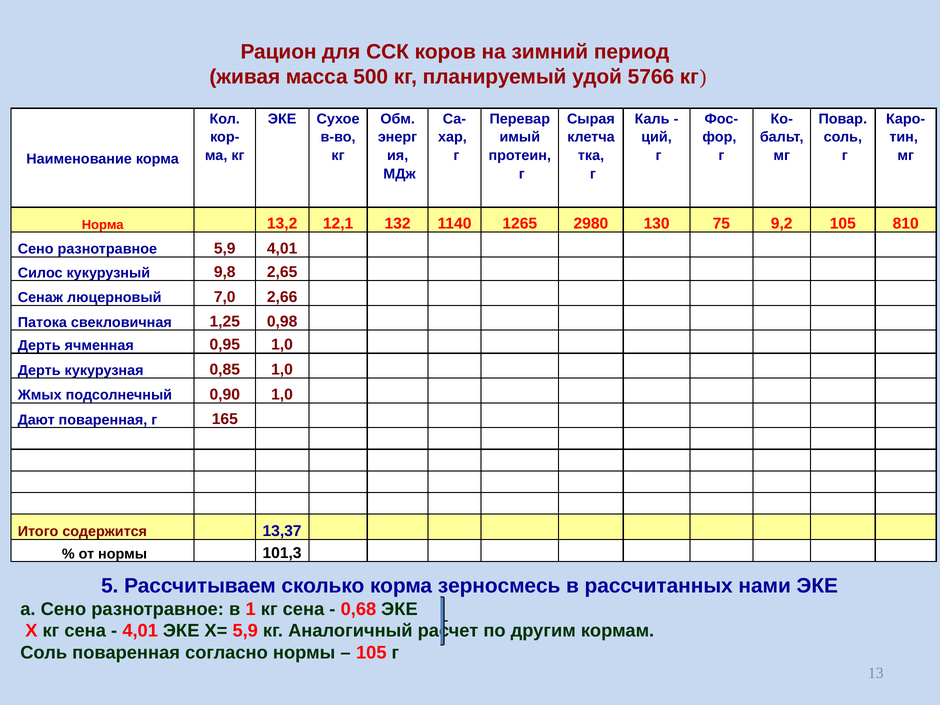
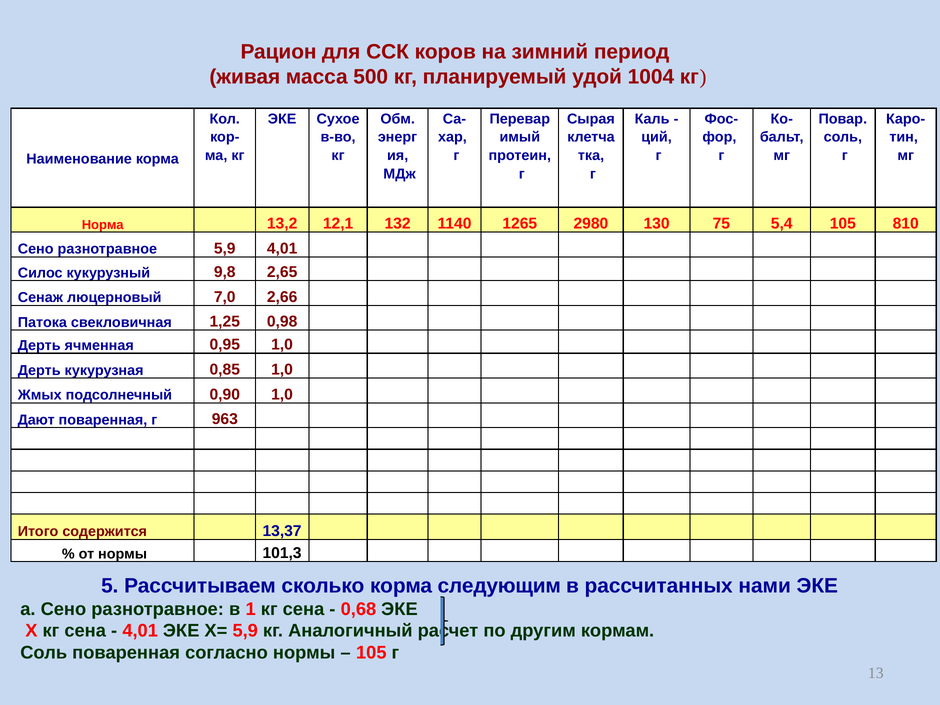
5766: 5766 -> 1004
9,2: 9,2 -> 5,4
165: 165 -> 963
зерносмесь: зерносмесь -> следующим
